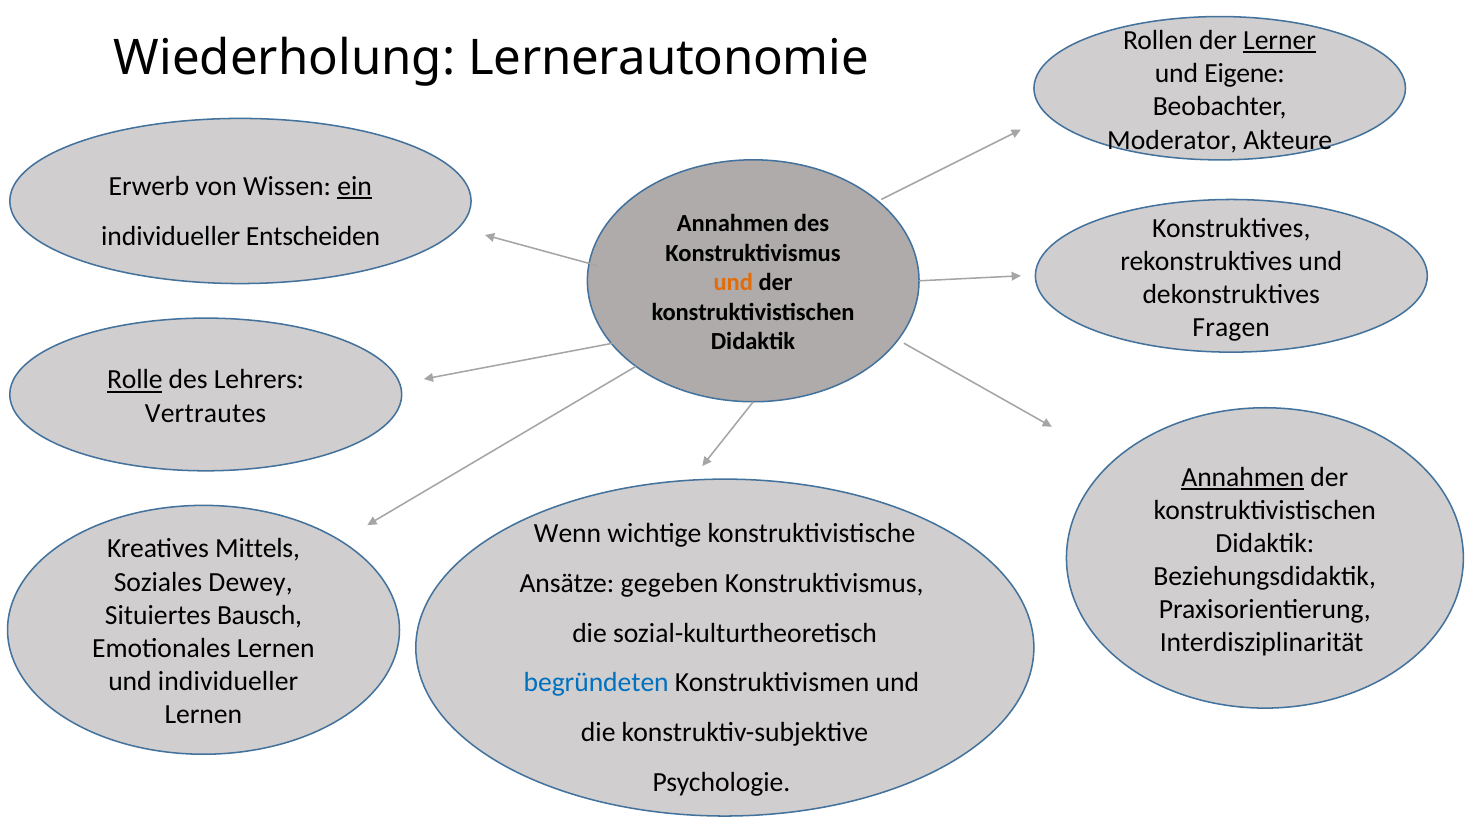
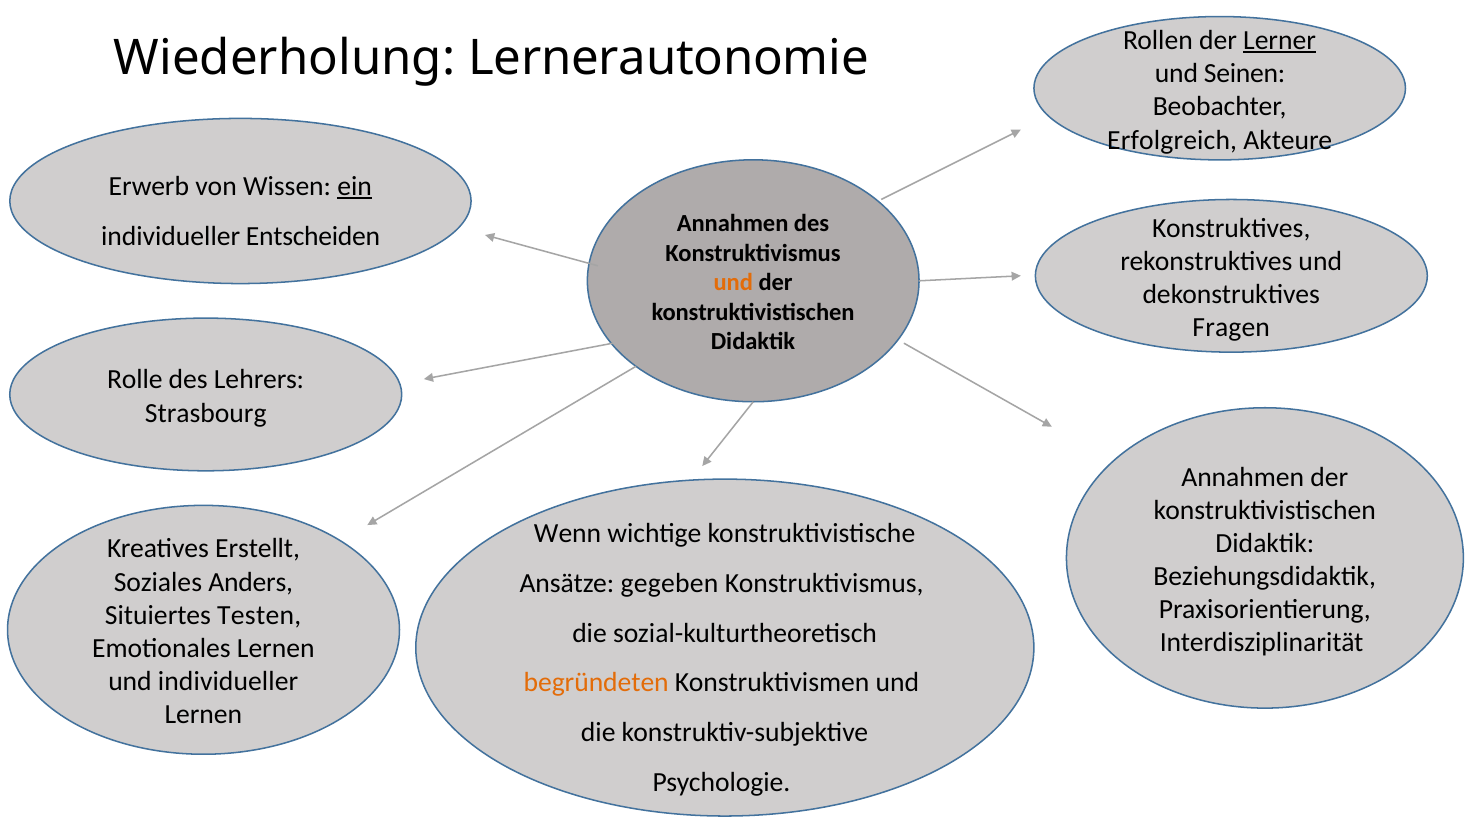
Eigene: Eigene -> Seinen
Moderator: Moderator -> Erfolgreich
Rolle underline: present -> none
Vertrautes: Vertrautes -> Strasbourg
Annahmen at (1243, 477) underline: present -> none
Mittels: Mittels -> Erstellt
Dewey: Dewey -> Anders
Bausch: Bausch -> Testen
begründeten colour: blue -> orange
